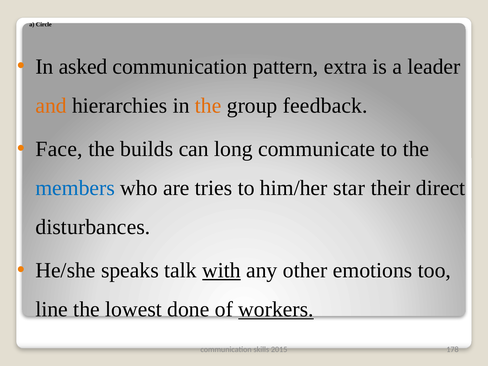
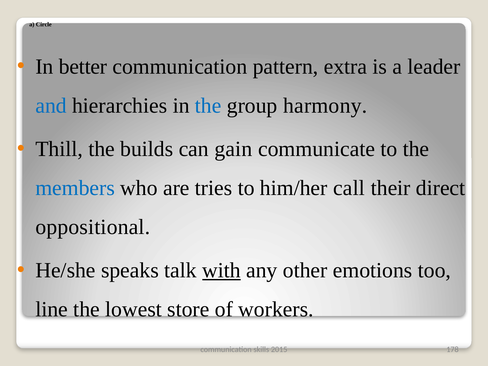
asked: asked -> better
and colour: orange -> blue
the at (208, 106) colour: orange -> blue
feedback: feedback -> harmony
Face: Face -> Thill
long: long -> gain
star: star -> call
disturbances: disturbances -> oppositional
done: done -> store
workers underline: present -> none
